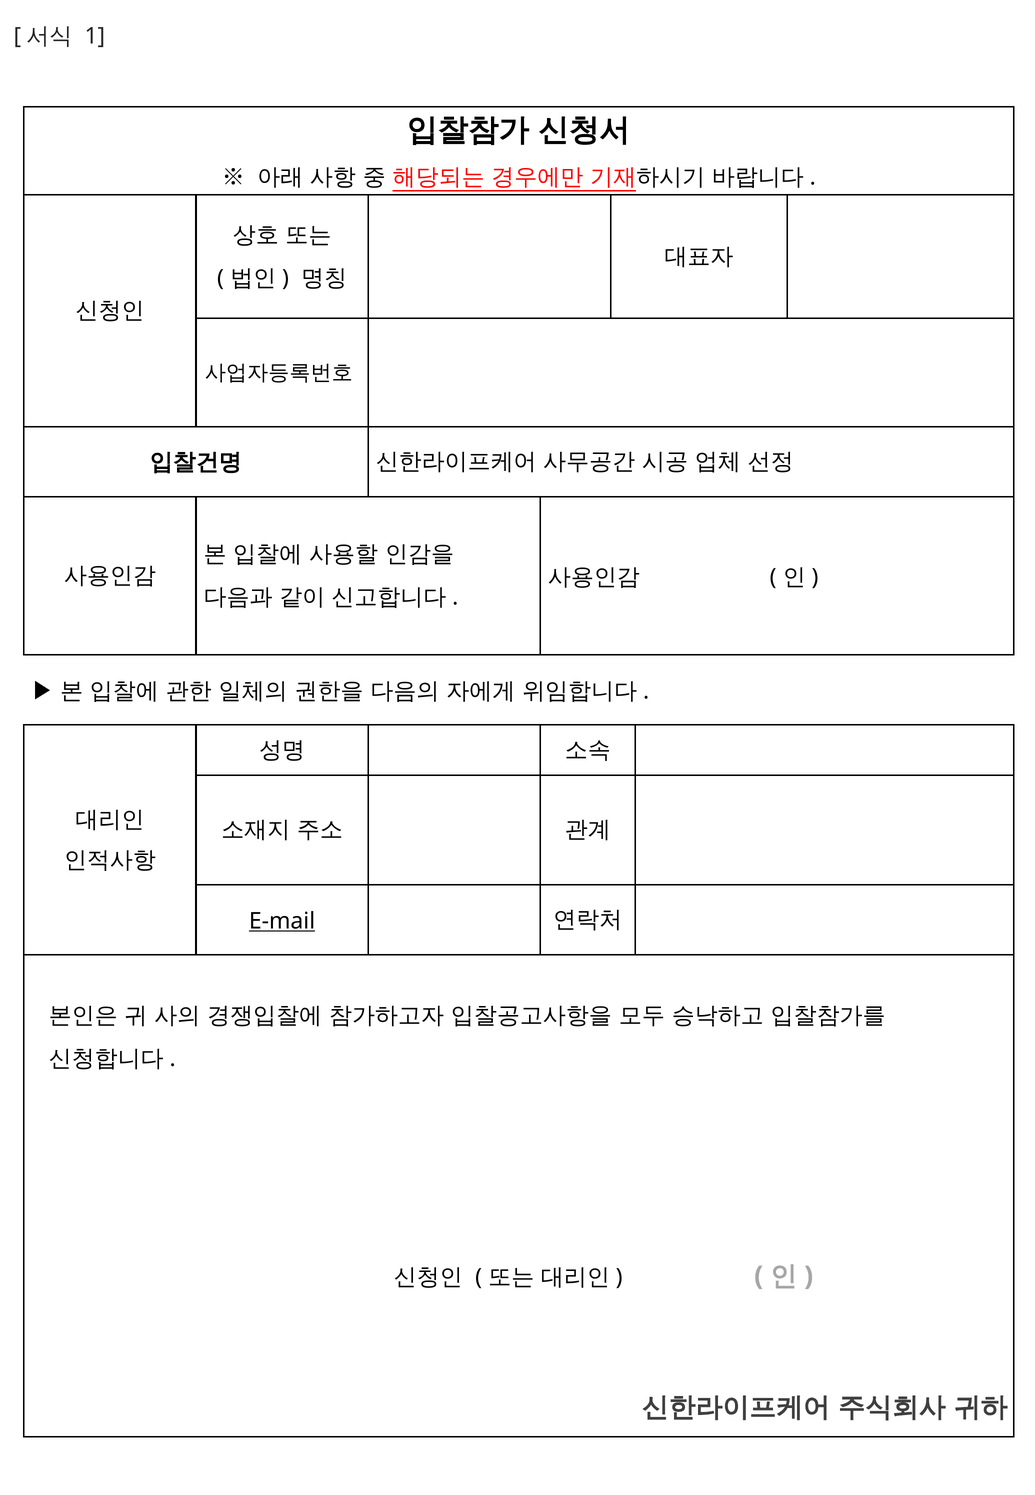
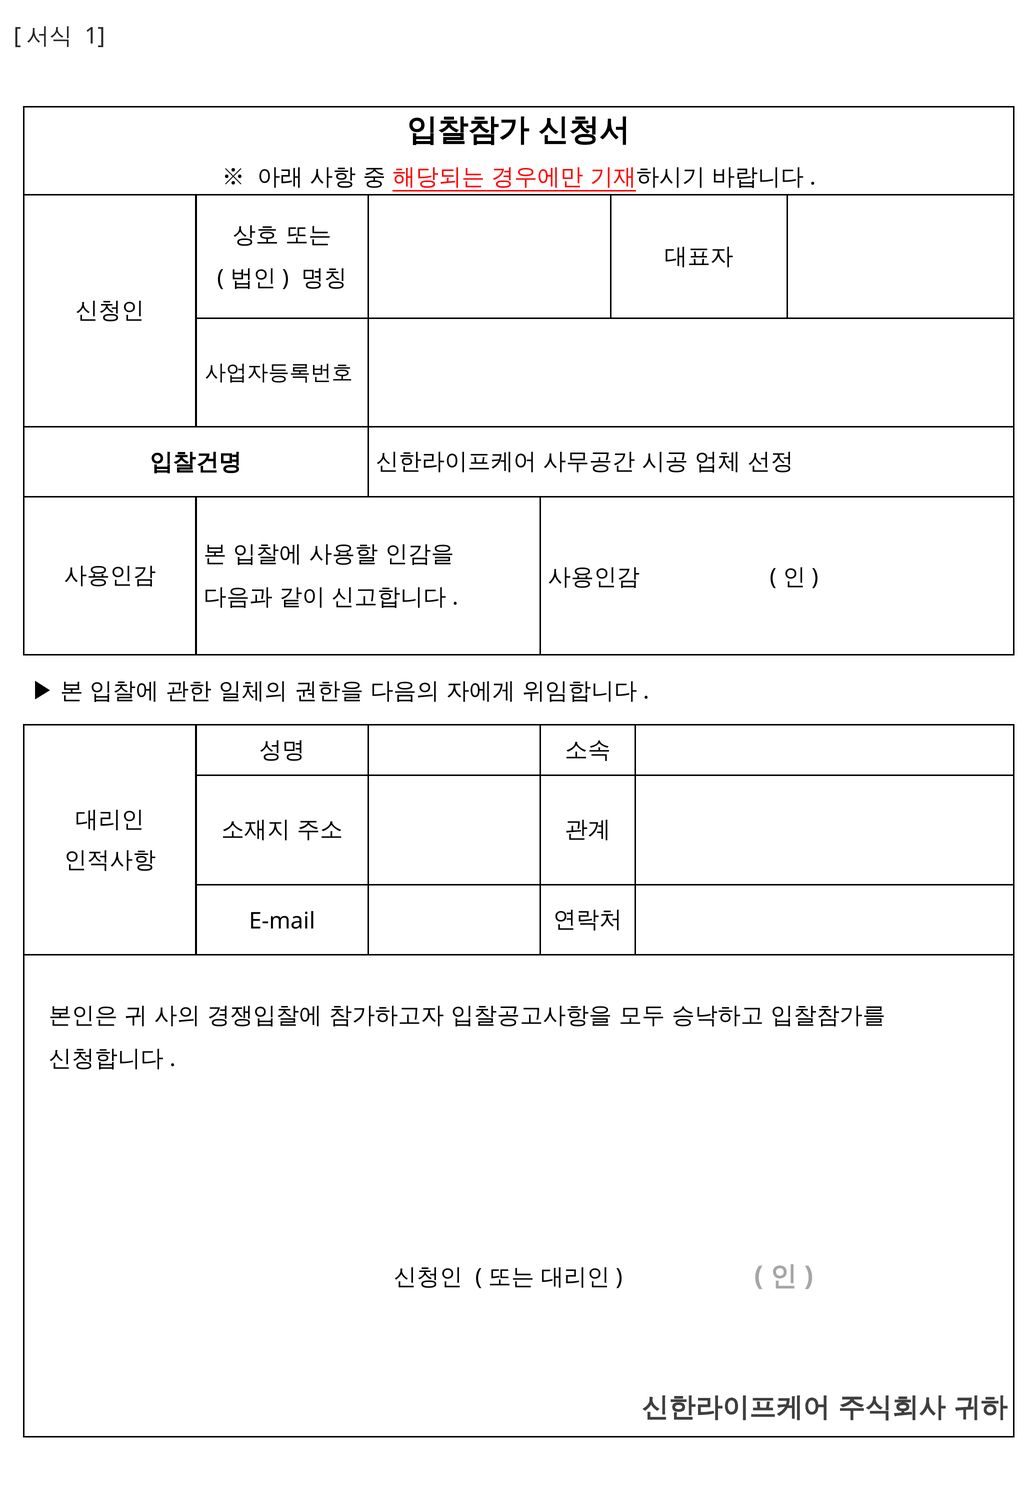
E-mail underline: present -> none
